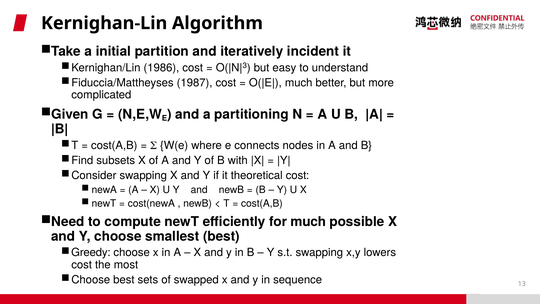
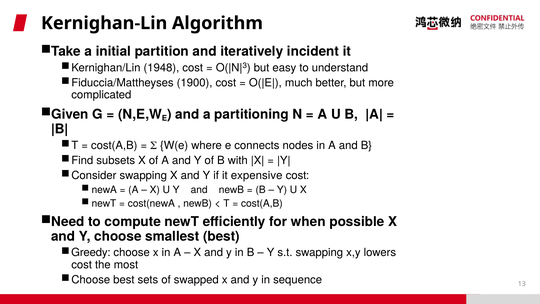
1986: 1986 -> 1948
1987: 1987 -> 1900
theoretical: theoretical -> expensive
for much: much -> when
